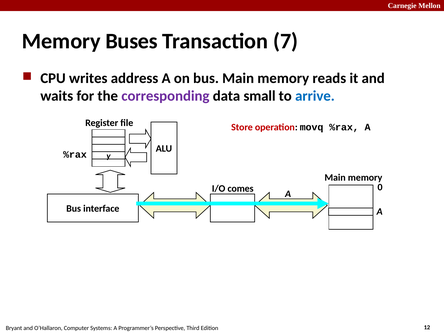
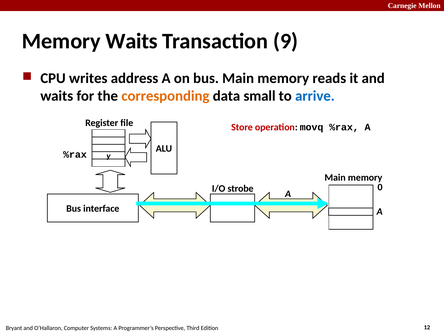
Memory Buses: Buses -> Waits
7: 7 -> 9
corresponding colour: purple -> orange
comes: comes -> strobe
